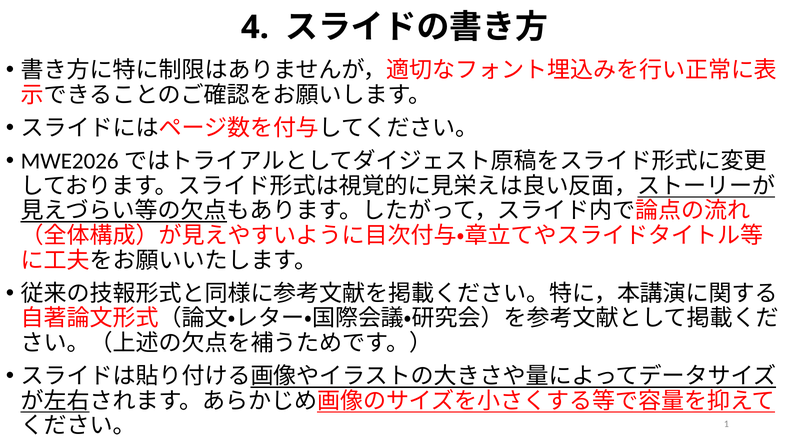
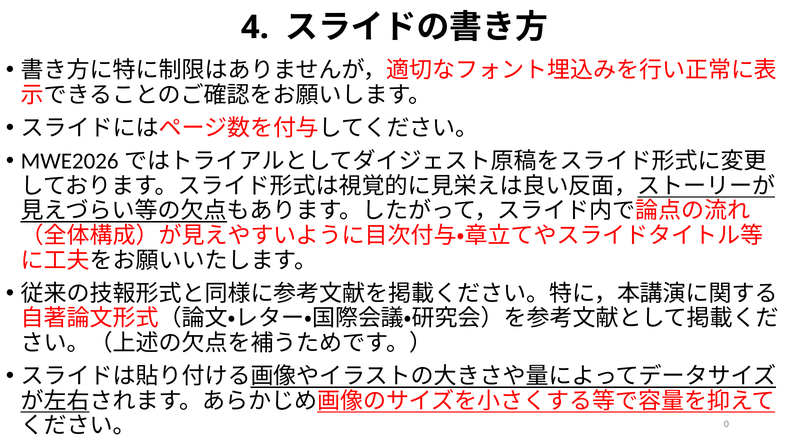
1: 1 -> 0
